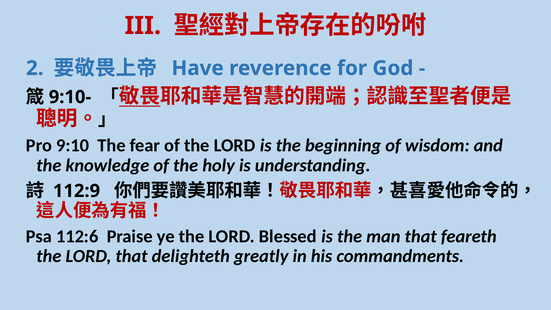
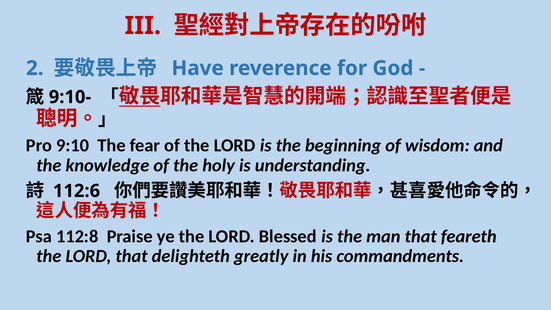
112:9: 112:9 -> 112:6
112:6: 112:6 -> 112:8
